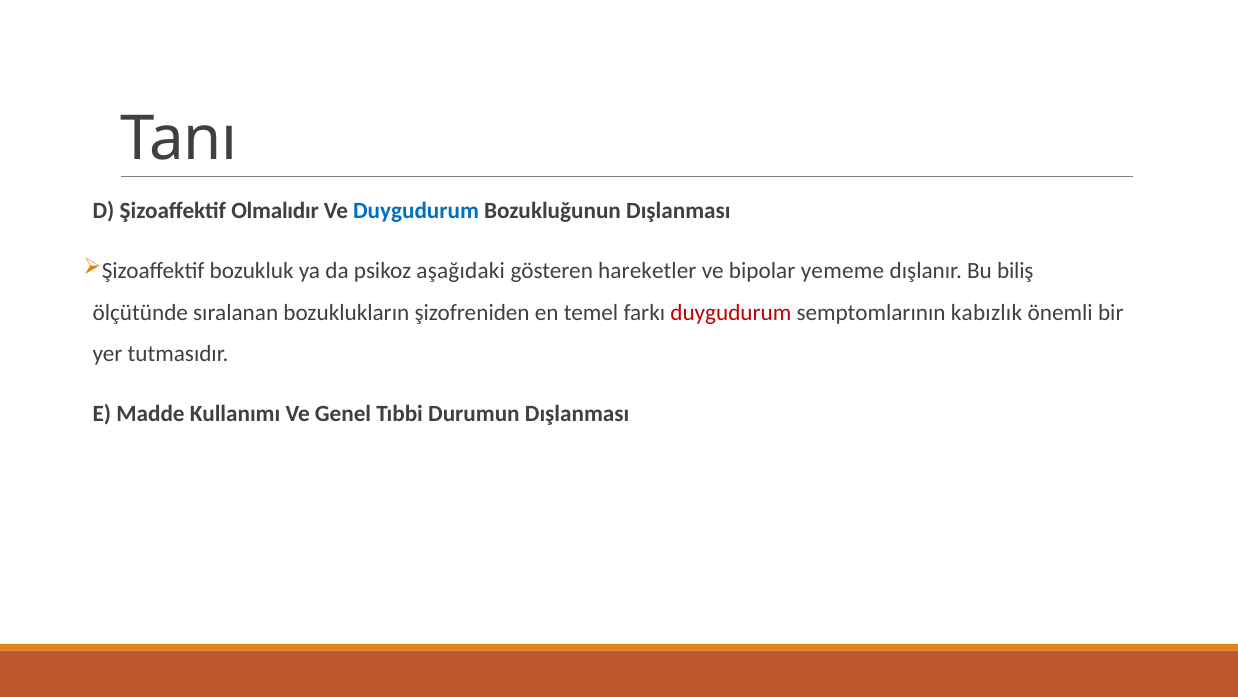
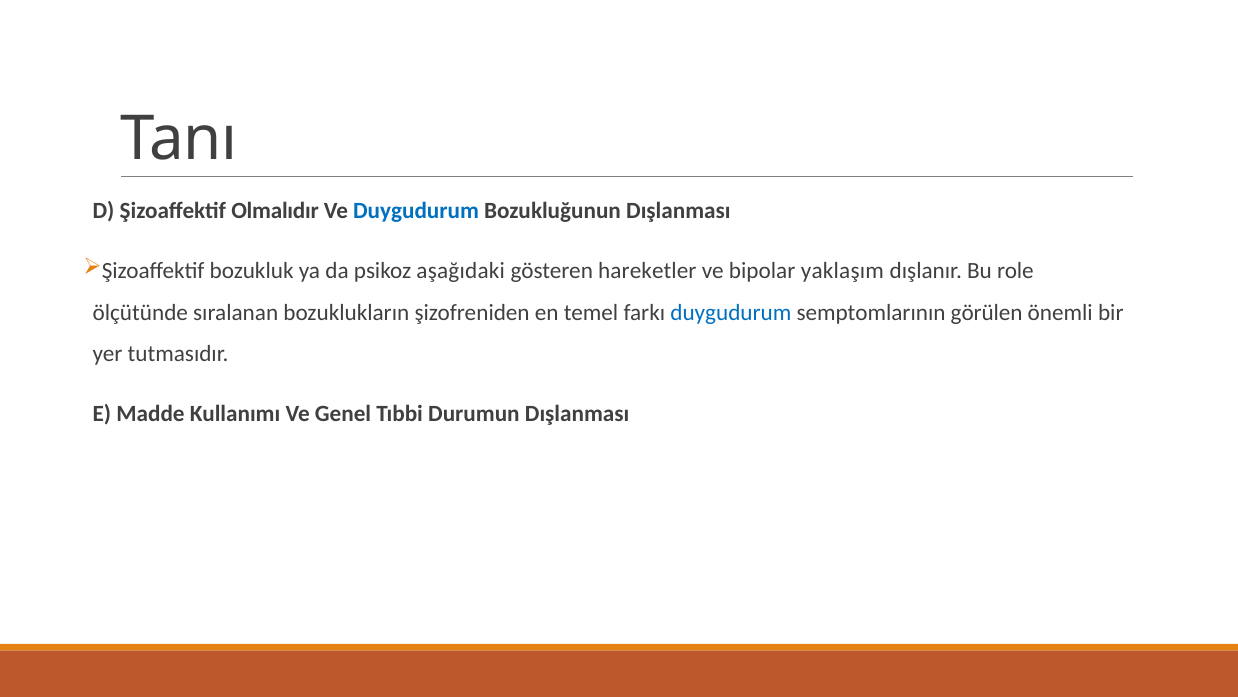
yememe: yememe -> yaklaşım
biliş: biliş -> role
duygudurum at (731, 312) colour: red -> blue
kabızlık: kabızlık -> görülen
